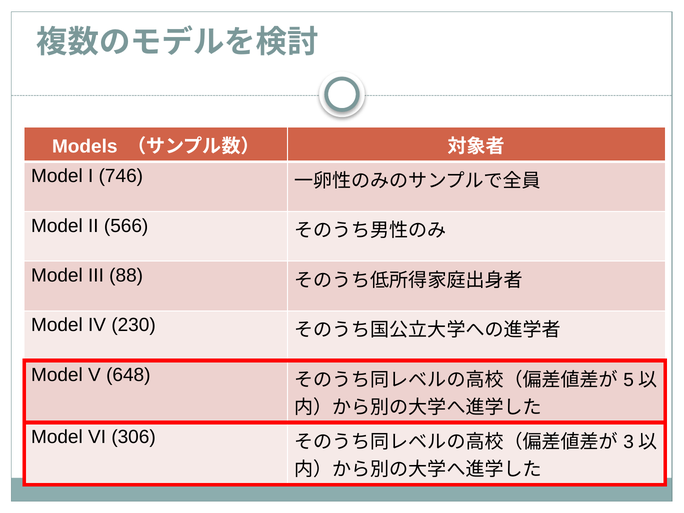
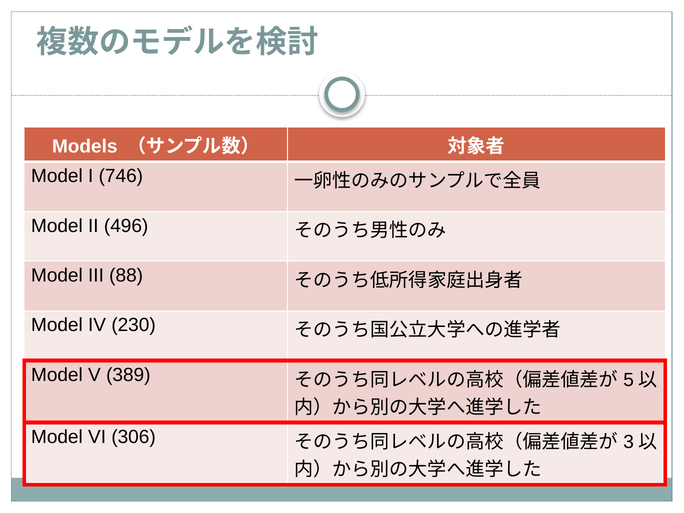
566: 566 -> 496
648: 648 -> 389
